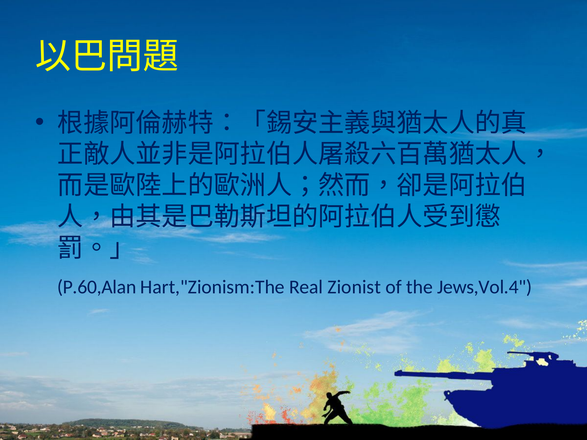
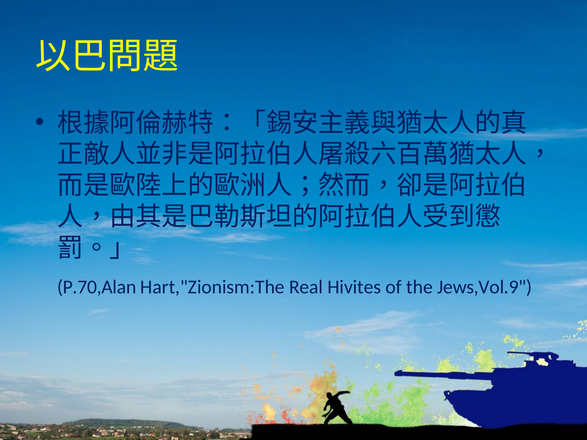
P.60,Alan: P.60,Alan -> P.70,Alan
Zionist: Zionist -> Hivites
Jews,Vol.4: Jews,Vol.4 -> Jews,Vol.9
